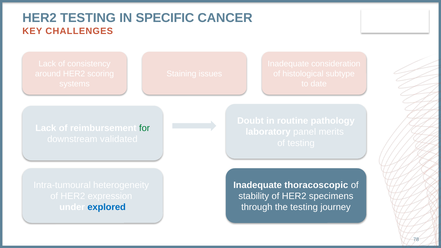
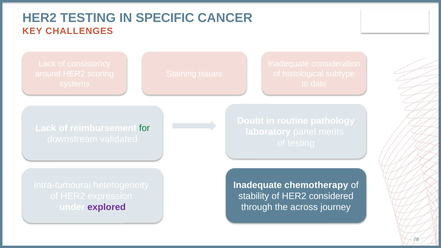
thoracoscopic: thoracoscopic -> chemotherapy
specimens: specimens -> considered
explored colour: blue -> purple
the testing: testing -> across
